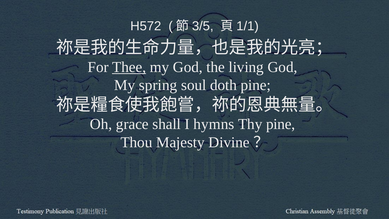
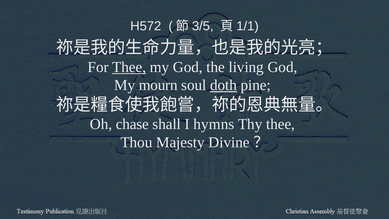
spring: spring -> mourn
doth underline: none -> present
grace: grace -> chase
Thy pine: pine -> thee
